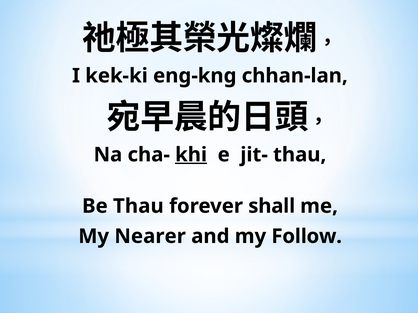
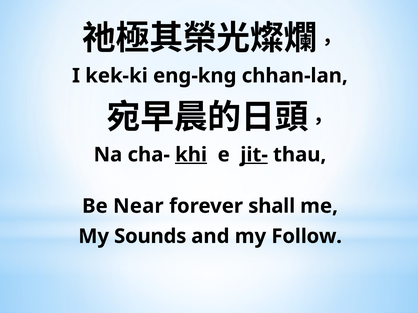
jit- underline: none -> present
Be Thau: Thau -> Near
Nearer: Nearer -> Sounds
